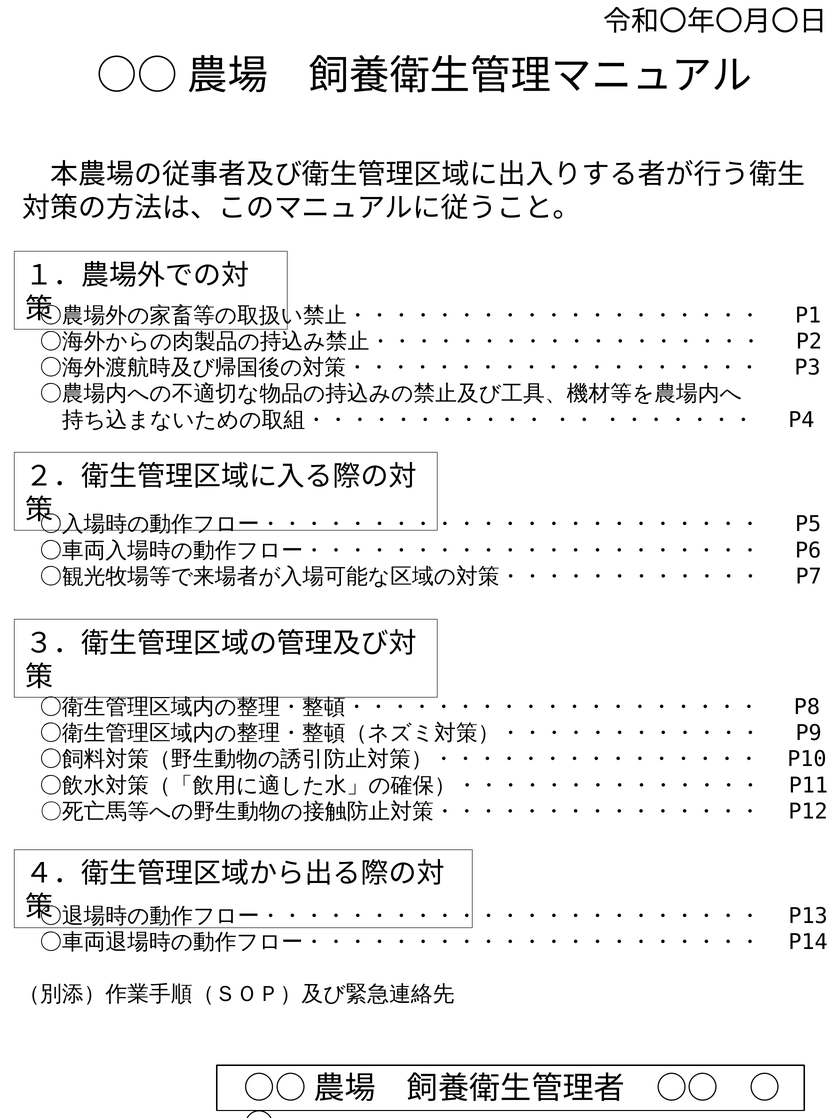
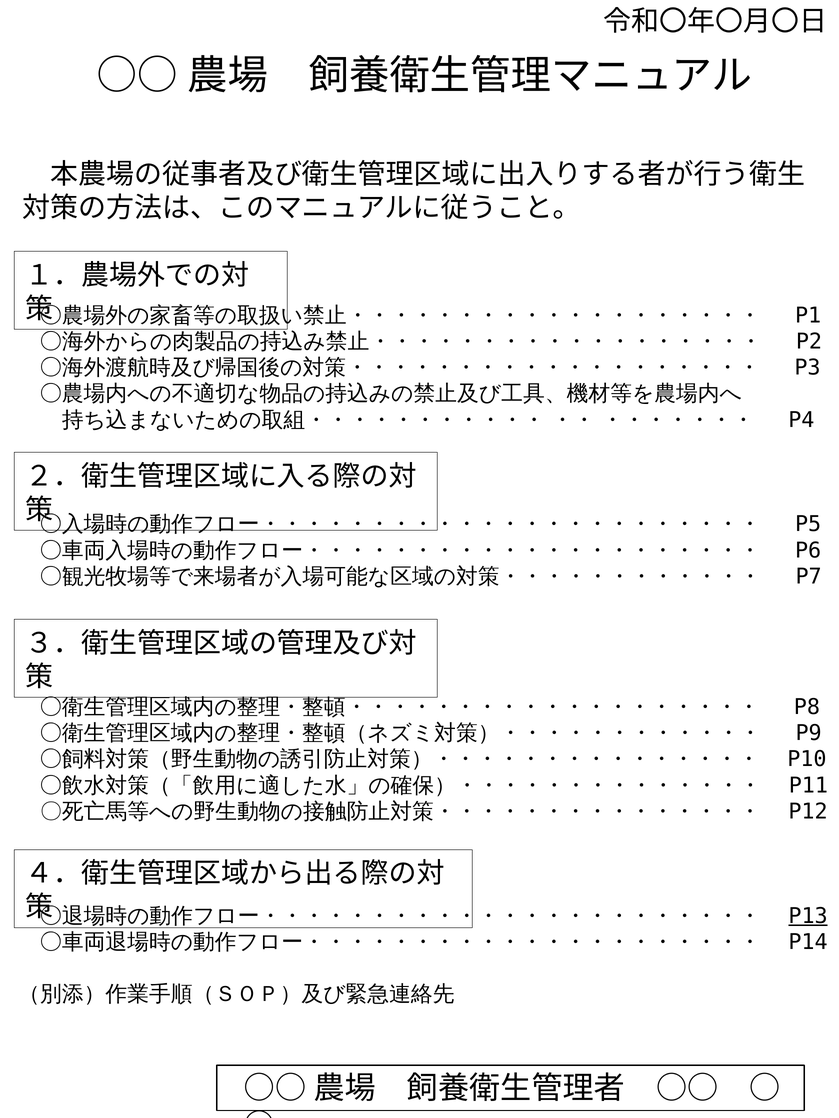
P13 underline: none -> present
